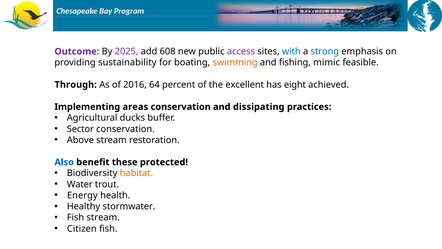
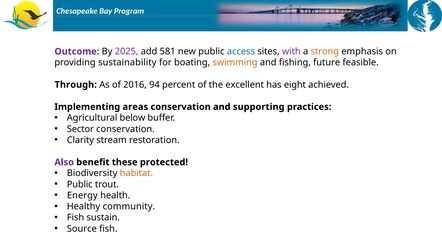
608: 608 -> 581
access colour: purple -> blue
with colour: blue -> purple
strong colour: blue -> orange
mimic: mimic -> future
64: 64 -> 94
dissipating: dissipating -> supporting
ducks: ducks -> below
Above: Above -> Clarity
Also colour: blue -> purple
Water at (80, 184): Water -> Public
stormwater: stormwater -> community
Fish stream: stream -> sustain
Citizen: Citizen -> Source
